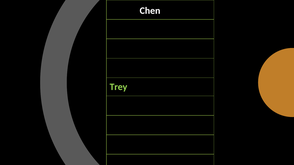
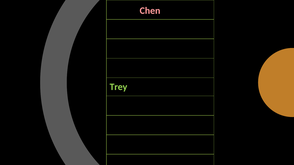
Chen colour: white -> pink
